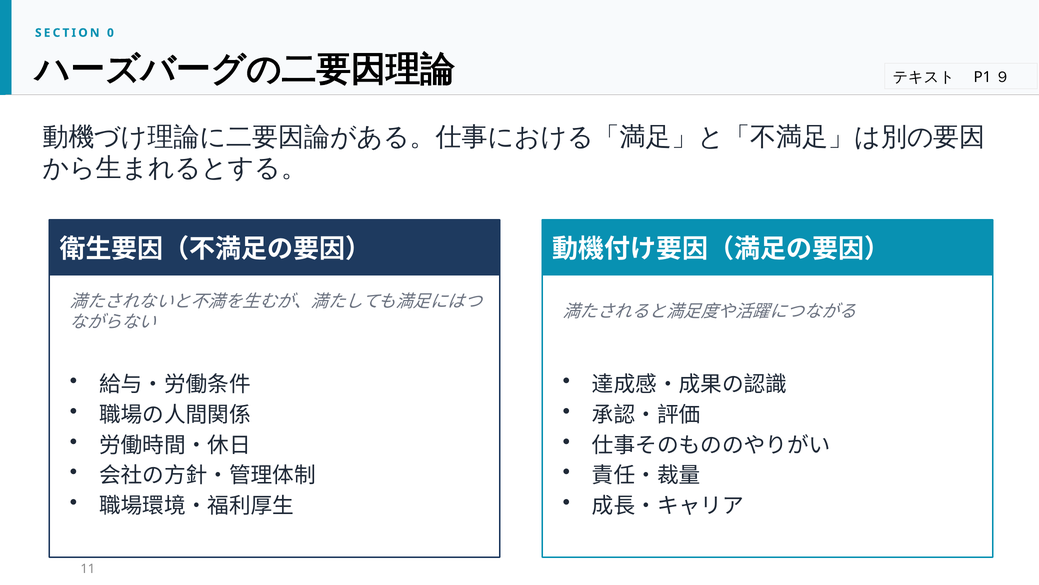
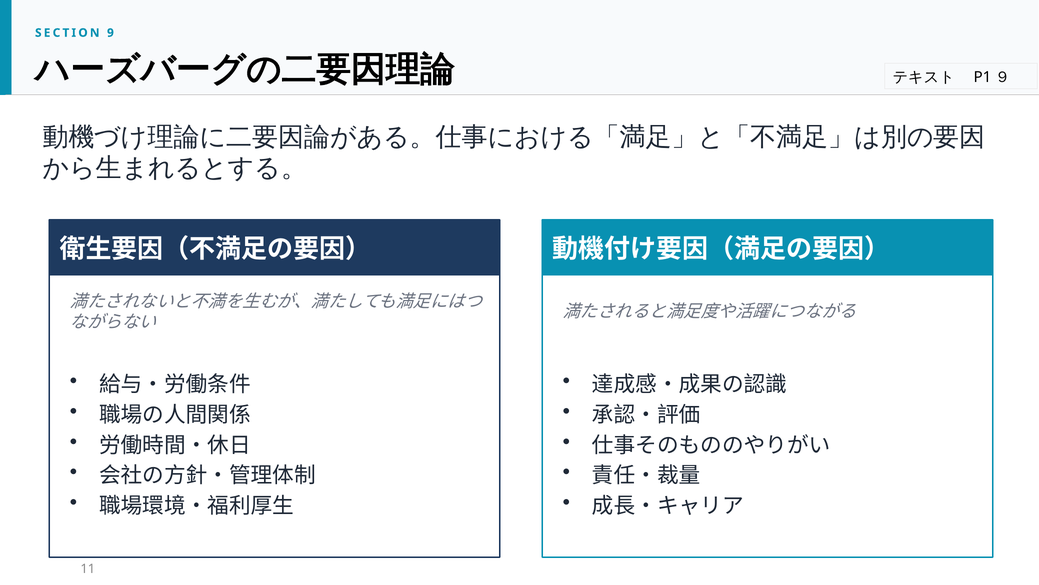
0: 0 -> 9
